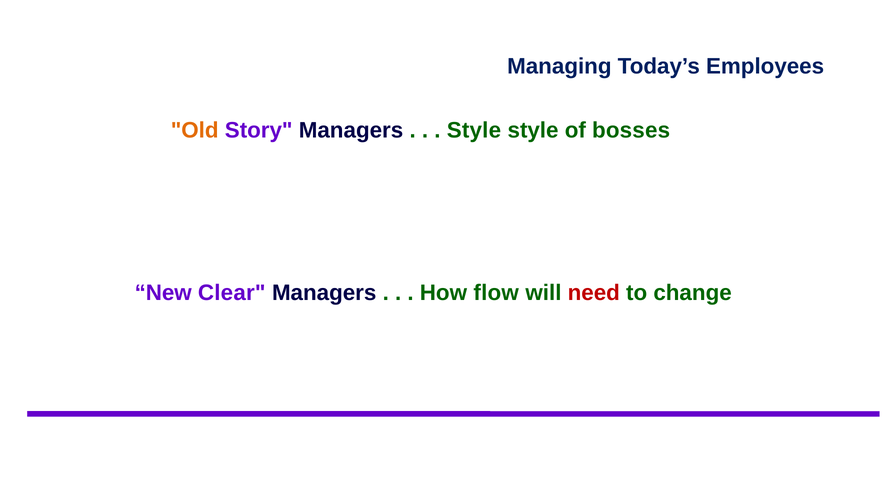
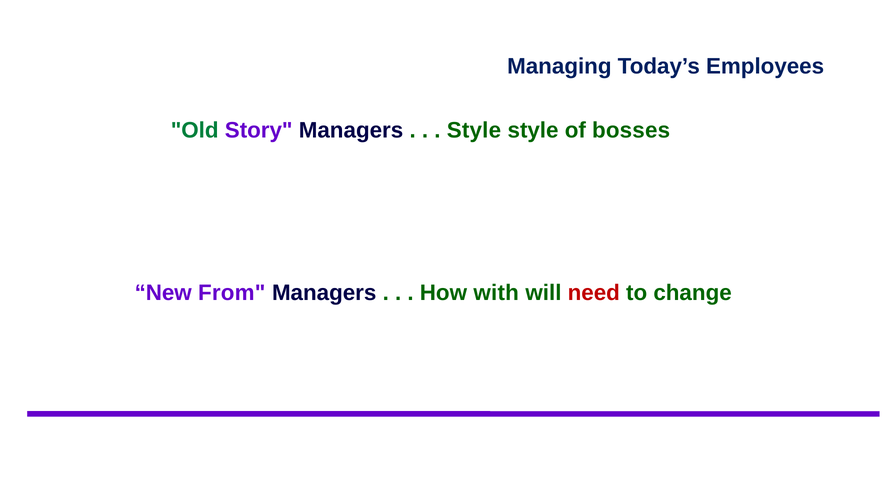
Old colour: orange -> green
Clear: Clear -> From
flow: flow -> with
